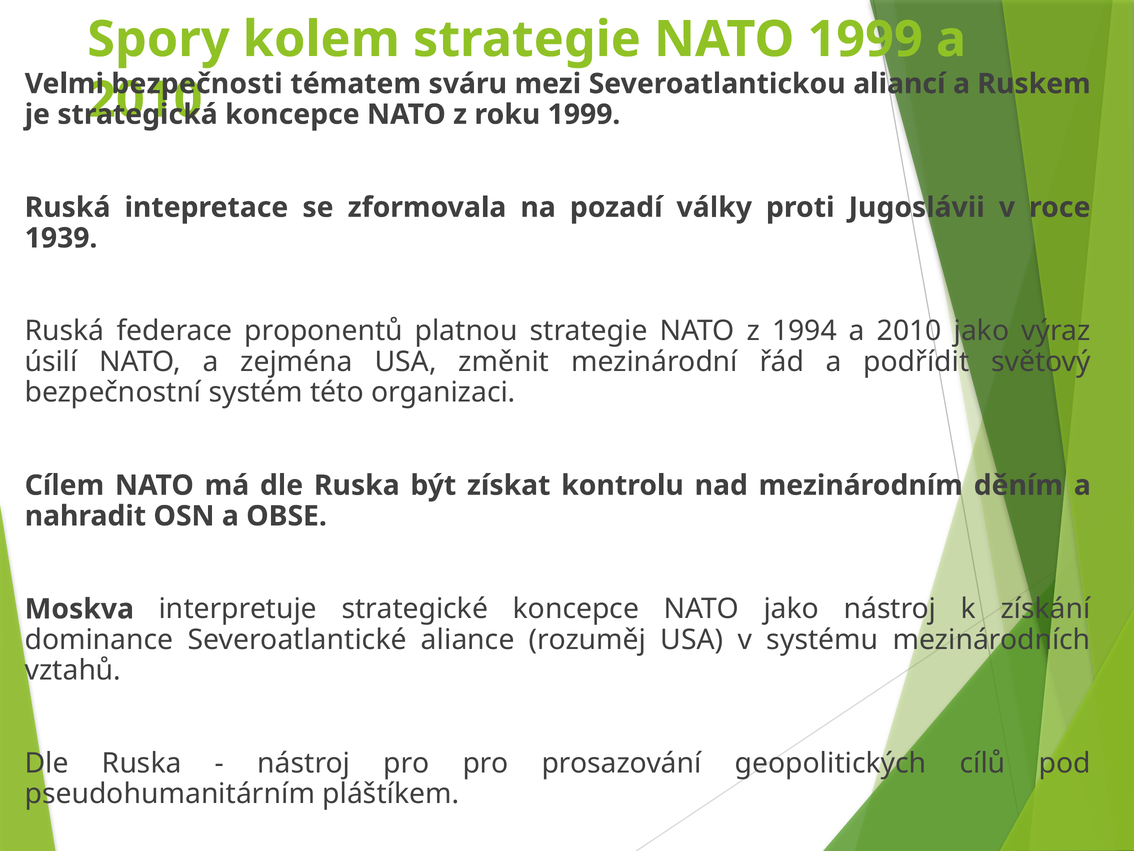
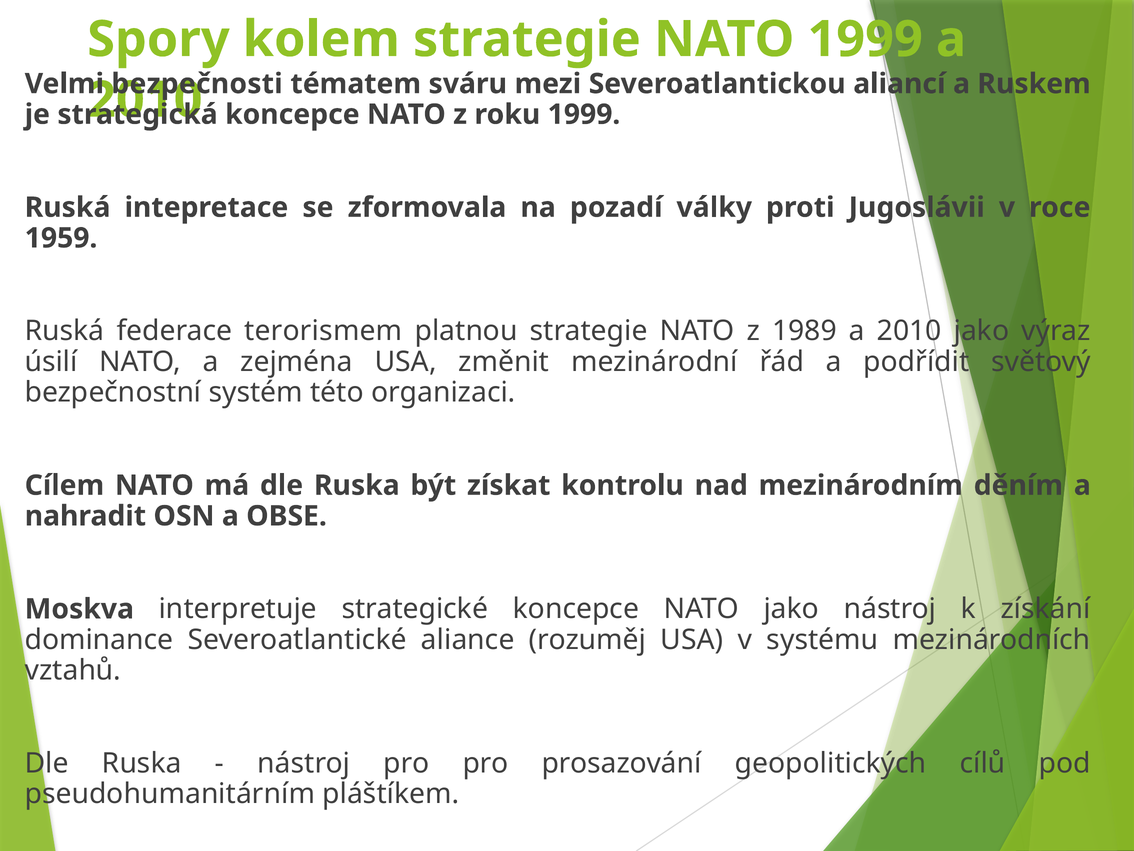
1939: 1939 -> 1959
proponentů: proponentů -> terorismem
1994: 1994 -> 1989
